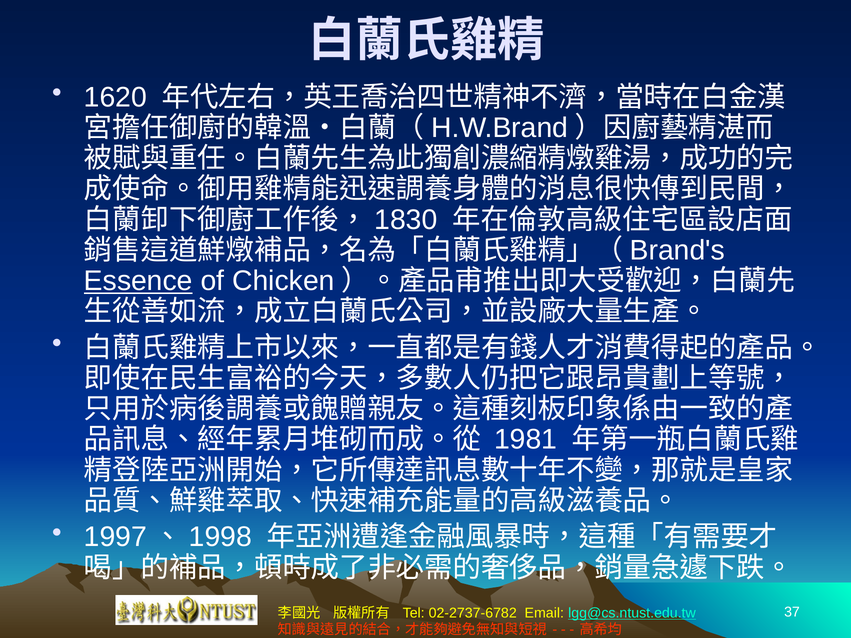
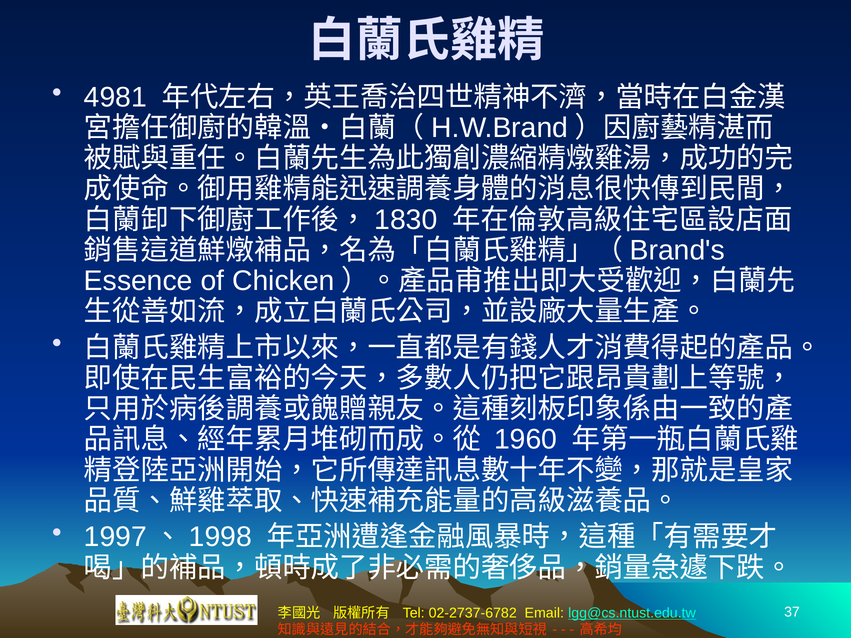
1620: 1620 -> 4981
Essence underline: present -> none
1981: 1981 -> 1960
